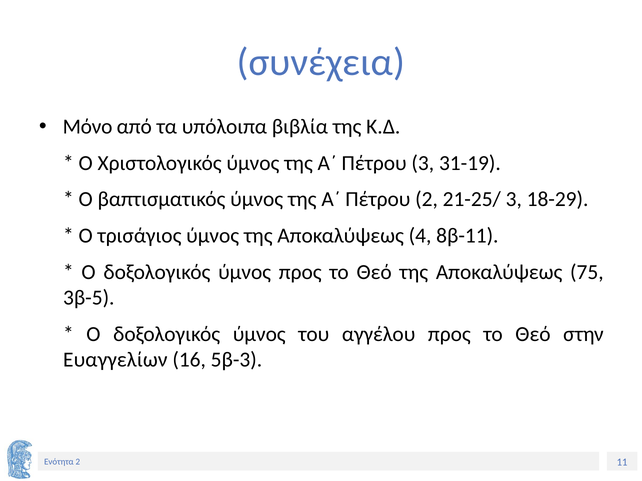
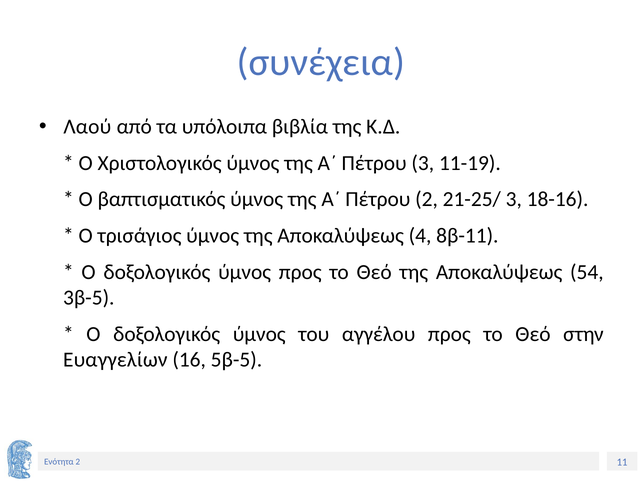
Μόνο: Μόνο -> Λαού
31-19: 31-19 -> 11-19
18-29: 18-29 -> 18-16
75: 75 -> 54
5β-3: 5β-3 -> 5β-5
